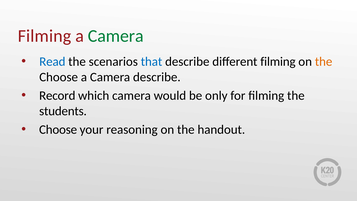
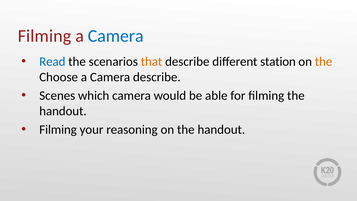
Camera at (116, 36) colour: green -> blue
that colour: blue -> orange
different filming: filming -> station
Record: Record -> Scenes
only: only -> able
students at (63, 111): students -> handout
Choose at (58, 130): Choose -> Filming
